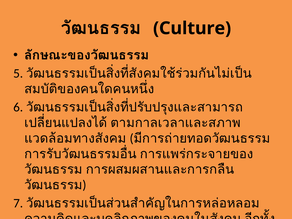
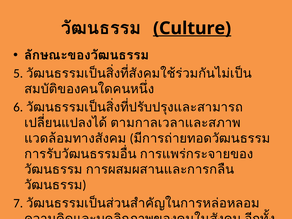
Culture underline: none -> present
